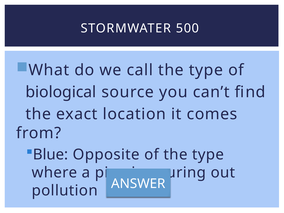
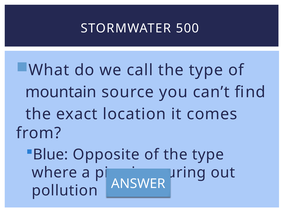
biological: biological -> mountain
